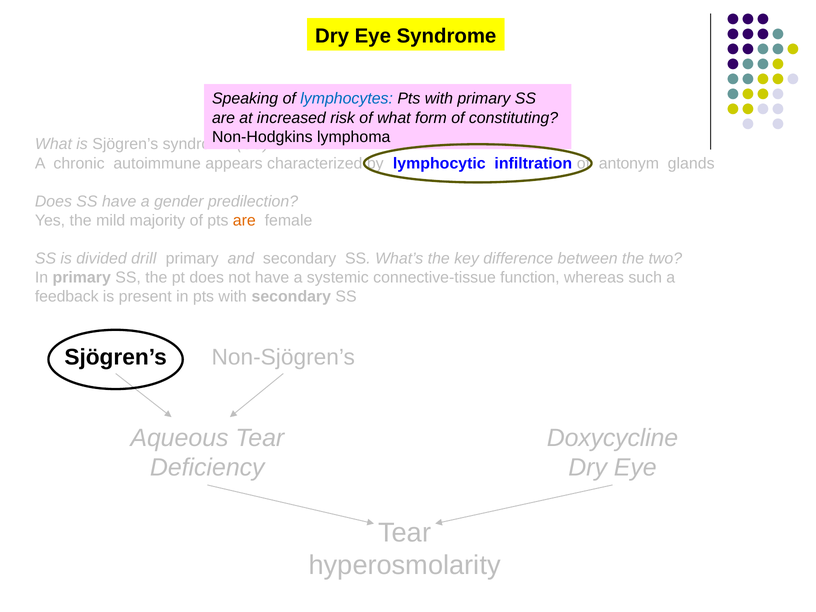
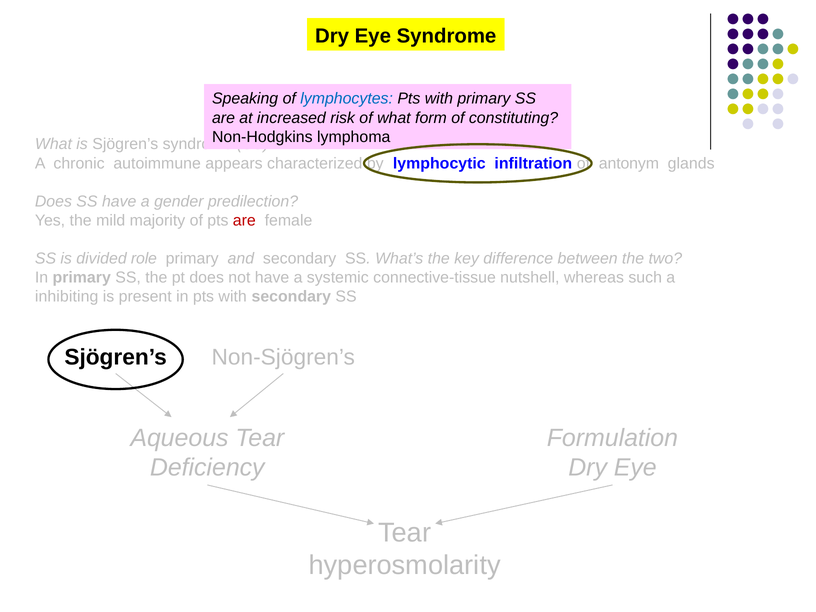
are at (244, 220) colour: orange -> red
drill: drill -> role
function: function -> nutshell
feedback: feedback -> inhibiting
Doxycycline: Doxycycline -> Formulation
